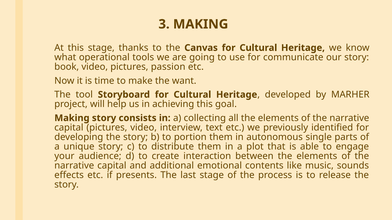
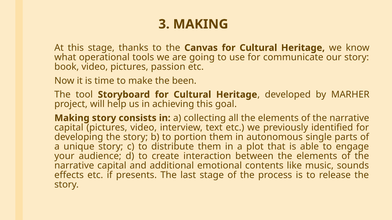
want: want -> been
